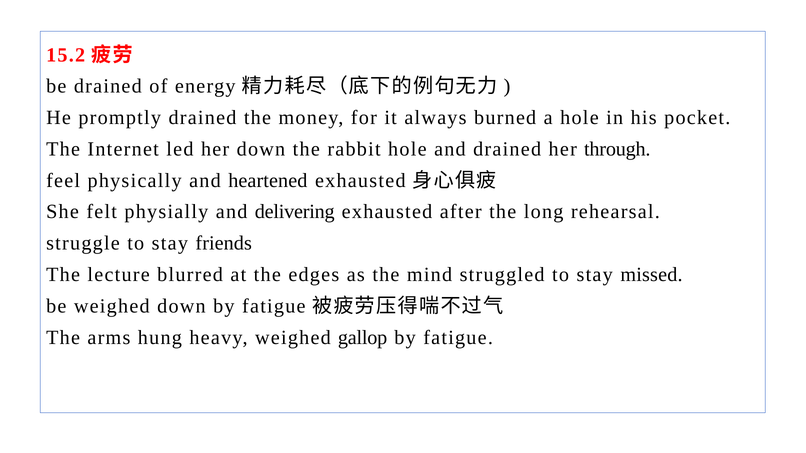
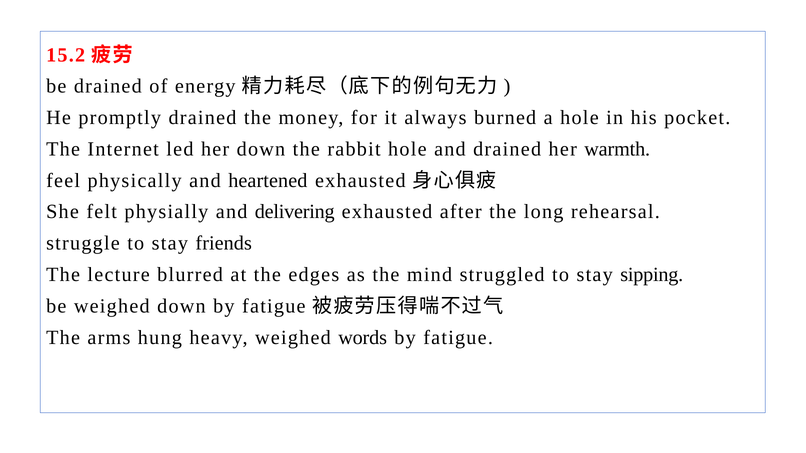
through: through -> warmth
missed: missed -> sipping
gallop: gallop -> words
